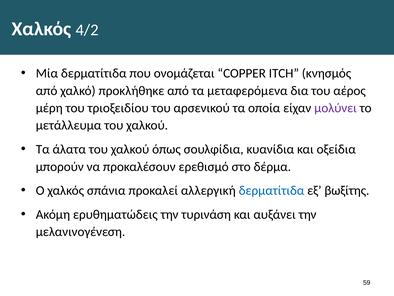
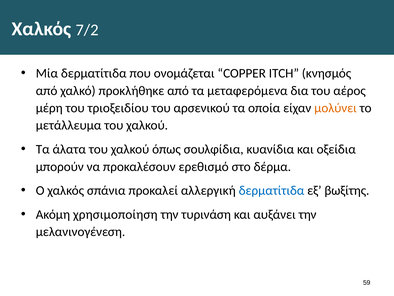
4/2: 4/2 -> 7/2
μολύνει colour: purple -> orange
ερυθηματώδεις: ερυθηματώδεις -> χρησιμοποίηση
